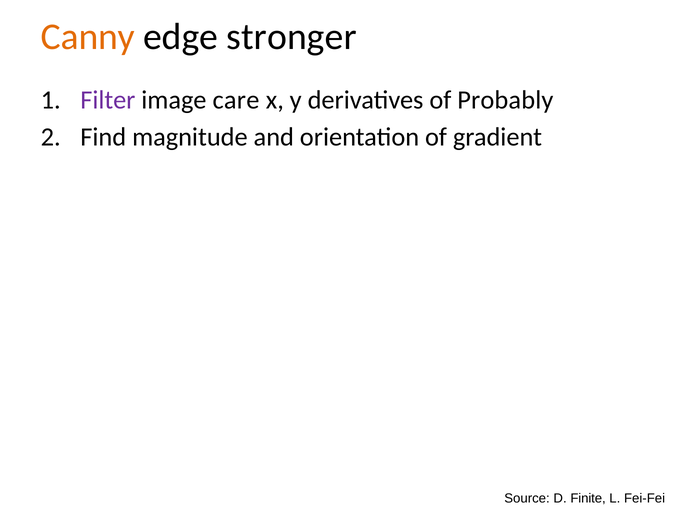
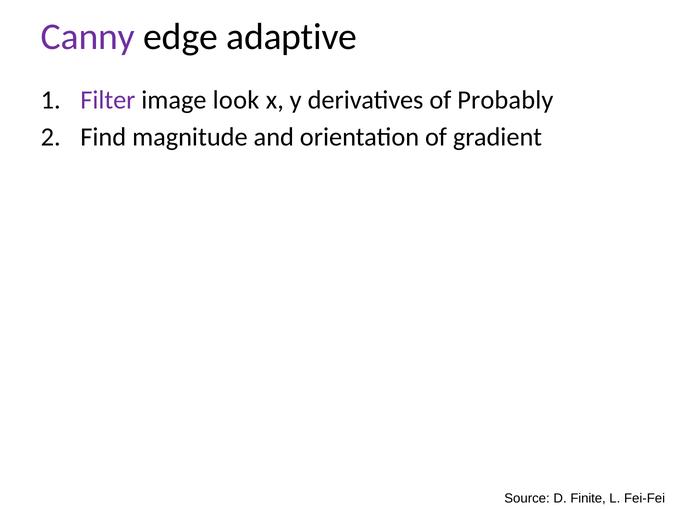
Canny colour: orange -> purple
stronger: stronger -> adaptive
care: care -> look
